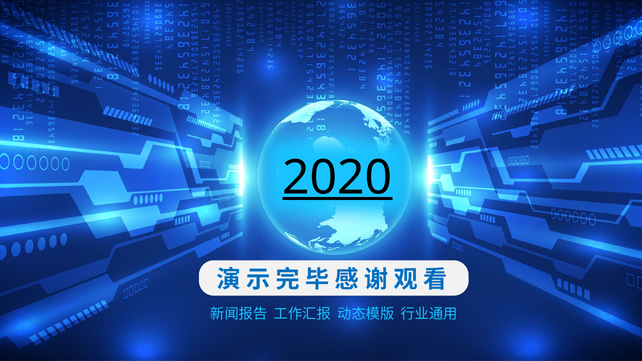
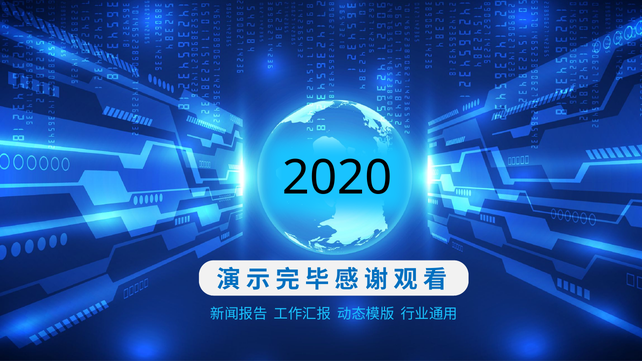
2020 underline: present -> none
